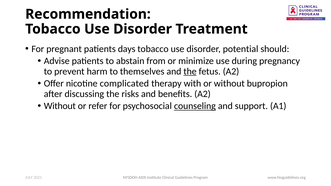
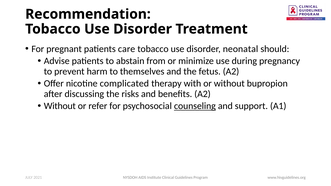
days: days -> care
potential: potential -> neonatal
the at (190, 71) underline: present -> none
